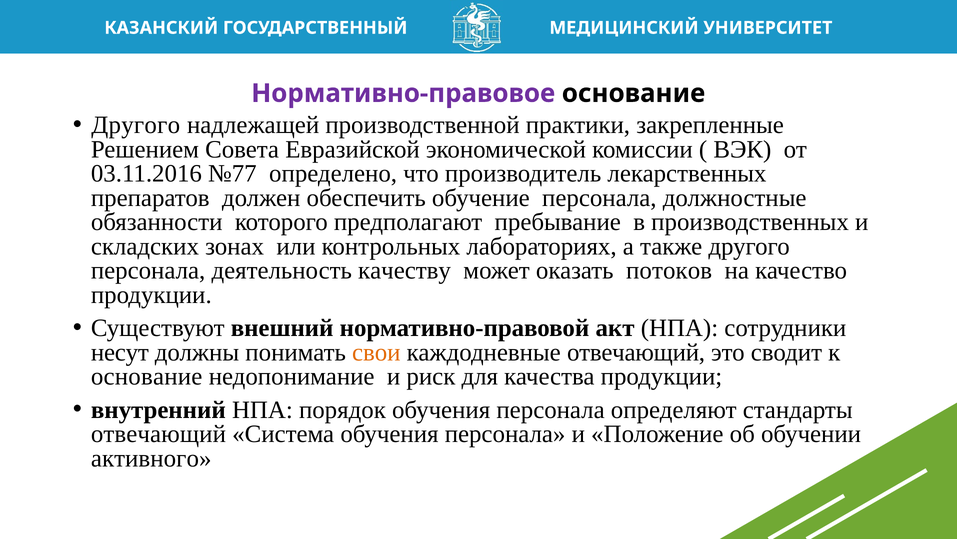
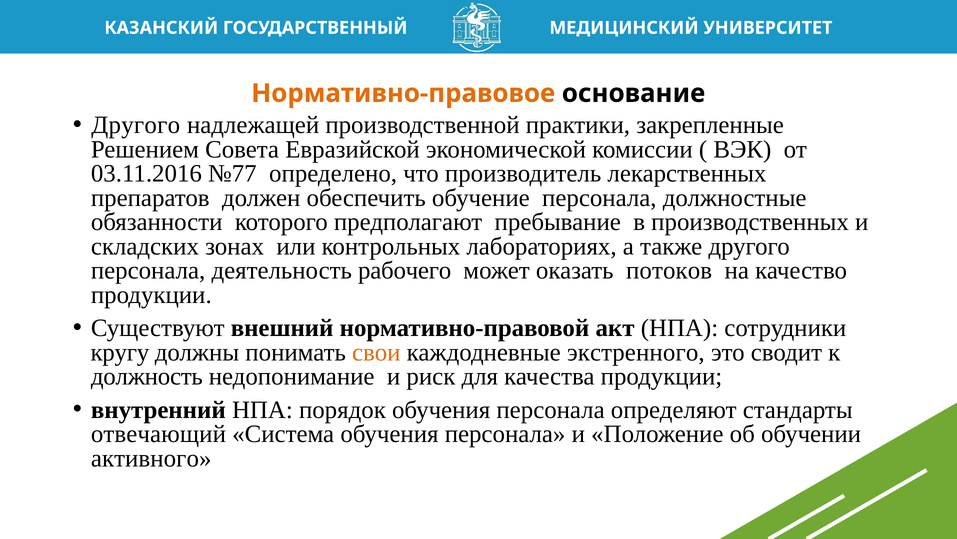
Нормативно-правовое colour: purple -> orange
качеству: качеству -> рабочего
несут: несут -> кругу
каждодневные отвечающий: отвечающий -> экстренного
основание at (147, 376): основание -> должность
